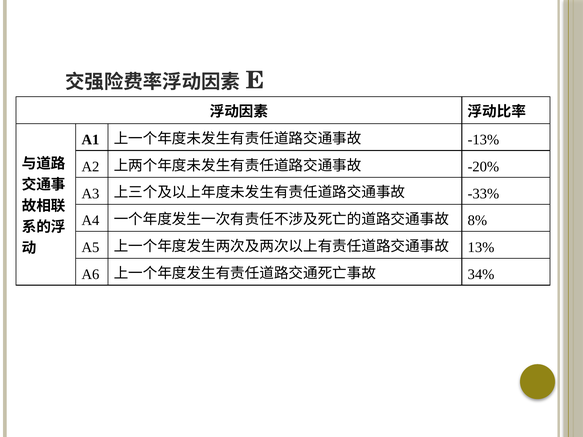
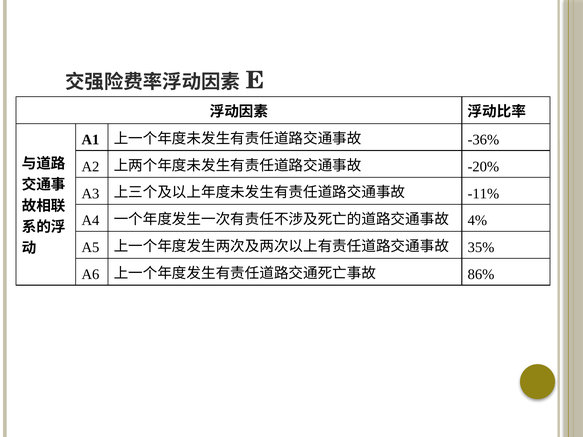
-13%: -13% -> -36%
-33%: -33% -> -11%
8%: 8% -> 4%
13%: 13% -> 35%
34%: 34% -> 86%
